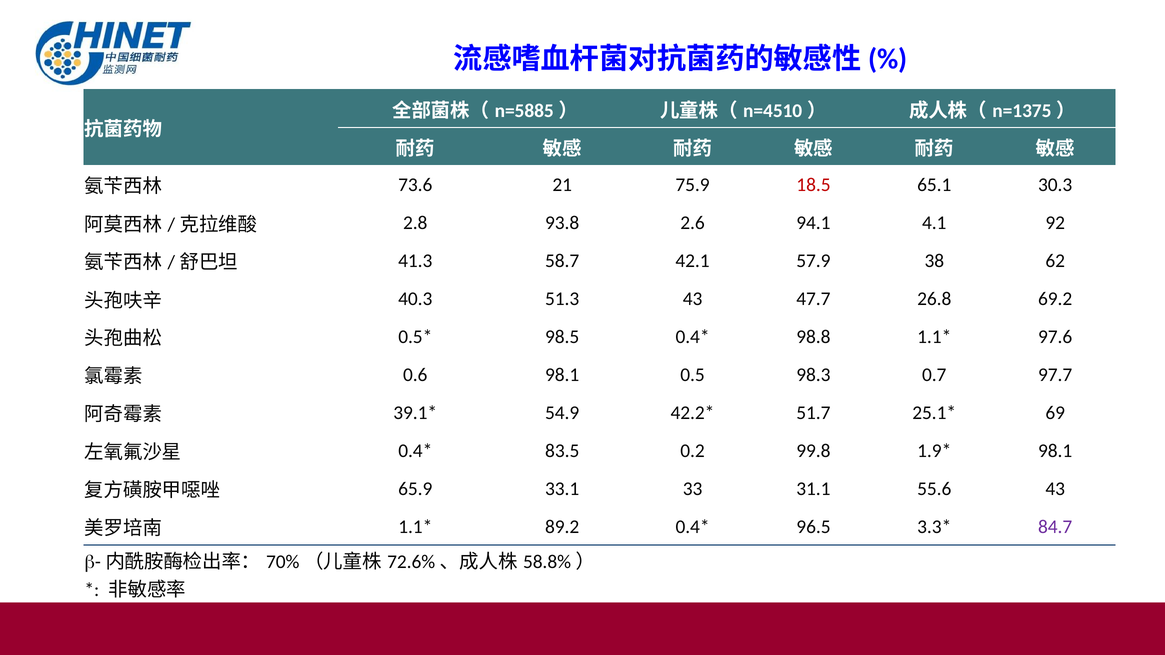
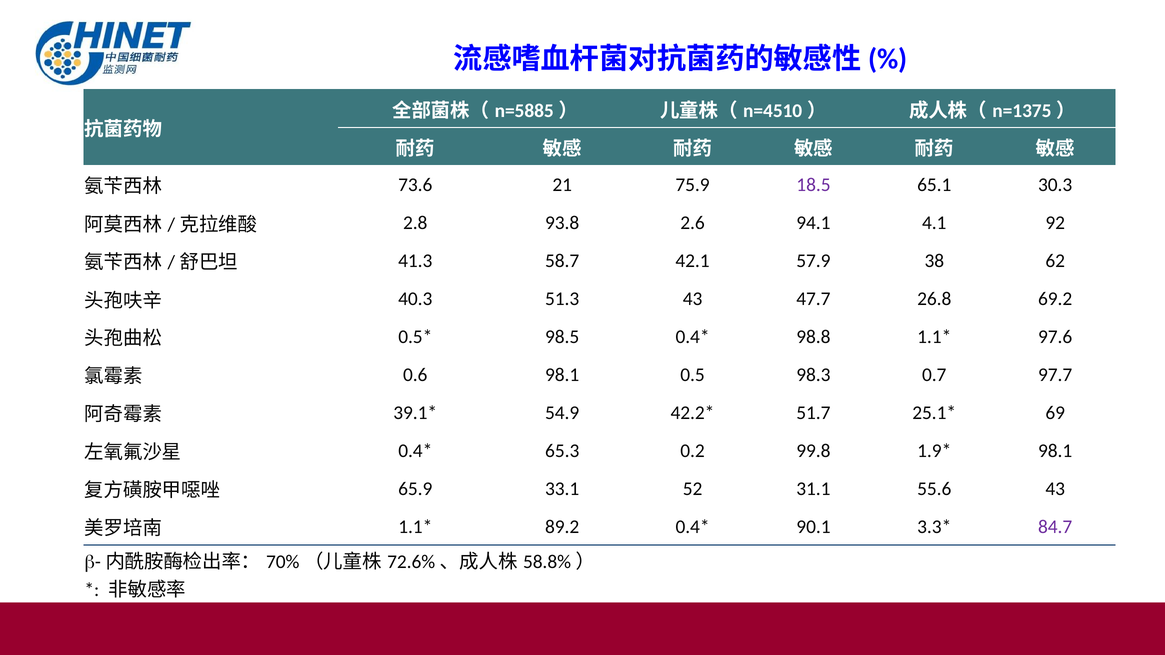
18.5 colour: red -> purple
83.5: 83.5 -> 65.3
33: 33 -> 52
96.5: 96.5 -> 90.1
